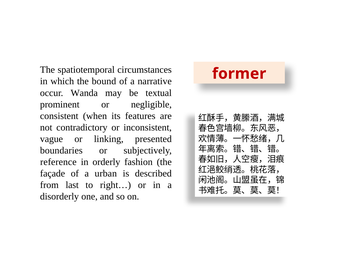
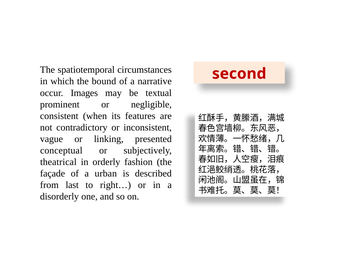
former: former -> second
Wanda: Wanda -> Images
boundaries: boundaries -> conceptual
reference: reference -> theatrical
